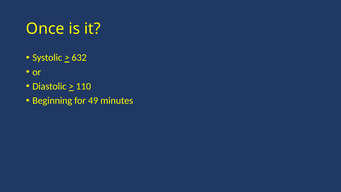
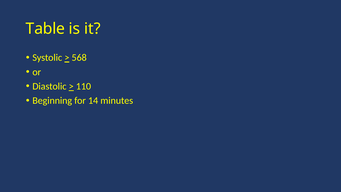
Once: Once -> Table
632: 632 -> 568
49: 49 -> 14
